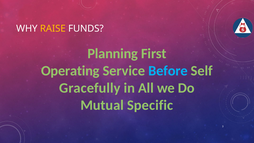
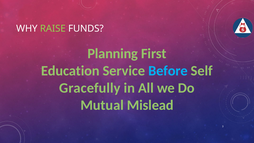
RAISE colour: yellow -> light green
Operating: Operating -> Education
Specific: Specific -> Mislead
